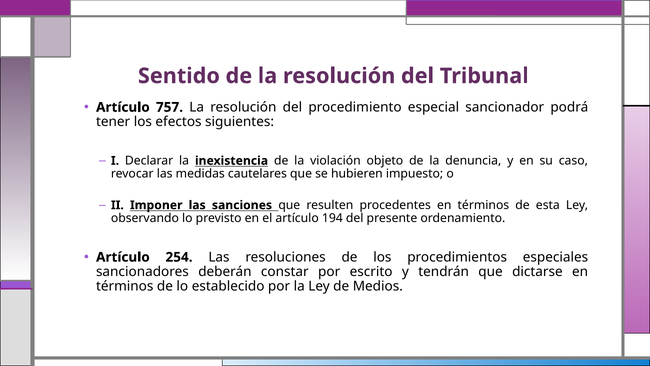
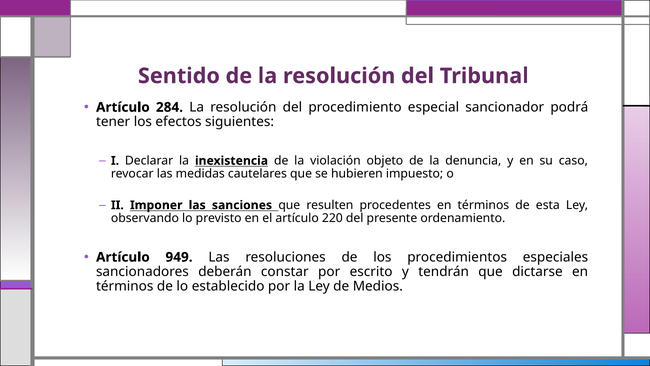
757: 757 -> 284
194: 194 -> 220
254: 254 -> 949
